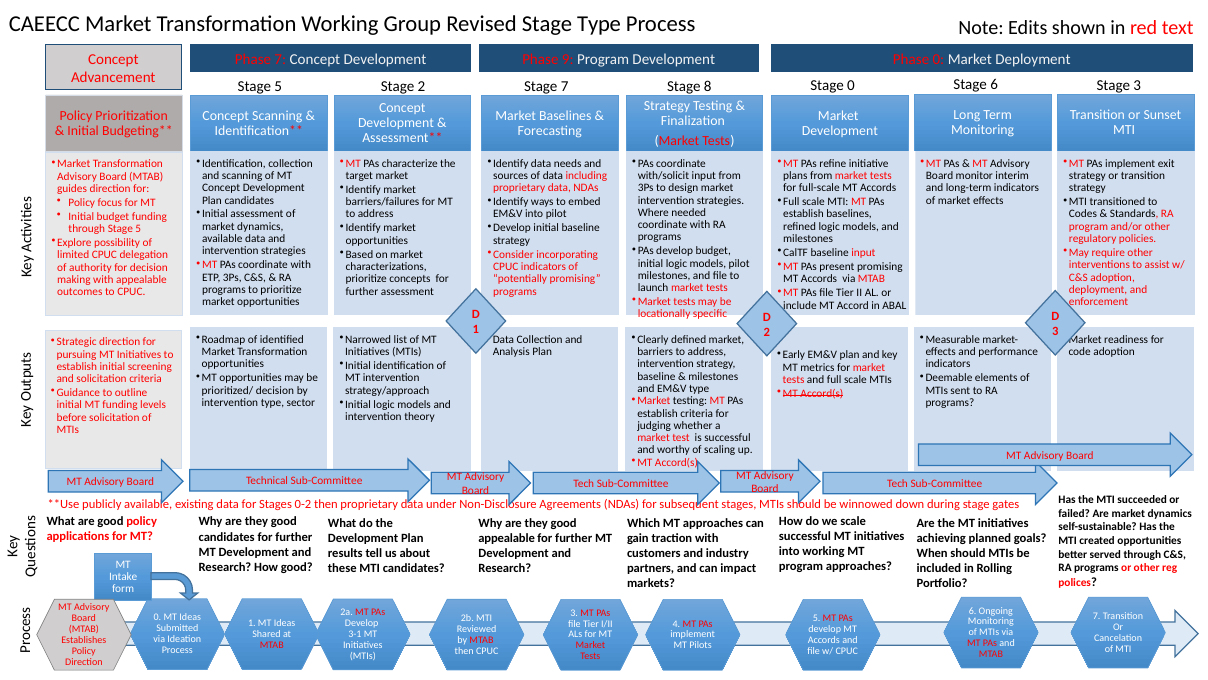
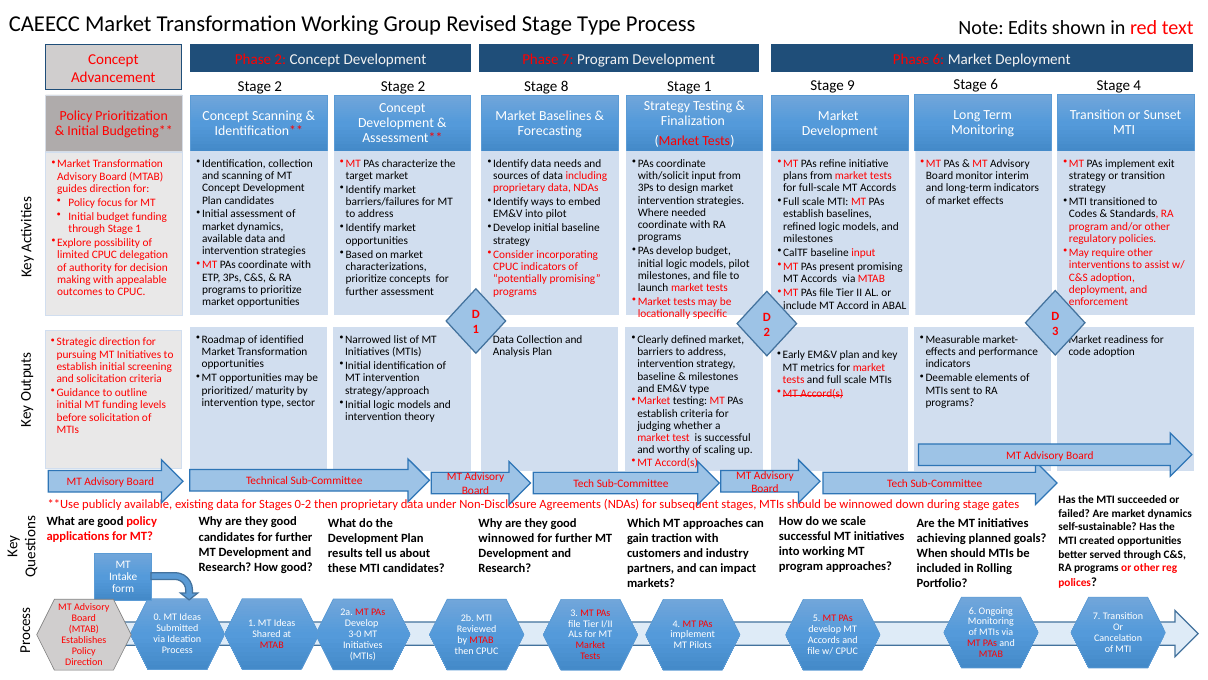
Phase 7: 7 -> 2
Phase 9: 9 -> 7
Phase 0: 0 -> 6
5 at (278, 86): 5 -> 2
Stage 7: 7 -> 8
8 at (708, 86): 8 -> 1
Stage 0: 0 -> 9
Stage 3: 3 -> 4
through Stage 5: 5 -> 1
prioritized/ decision: decision -> maturity
appealable at (507, 538): appealable -> winnowed
3-1: 3-1 -> 3-0
